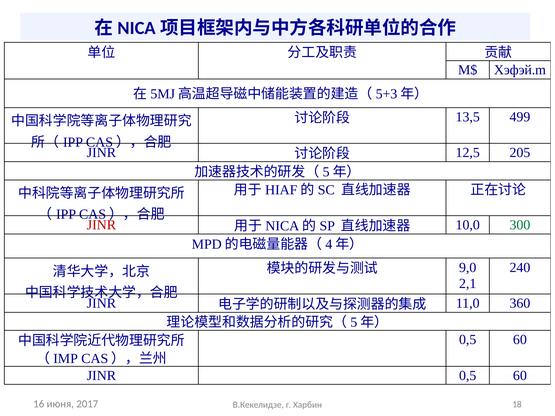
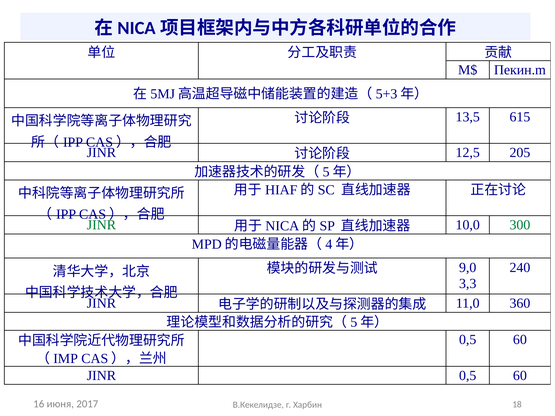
Хэфэй.m: Хэфэй.m -> Пекин.m
499: 499 -> 615
JINR at (101, 225) colour: red -> green
2,1: 2,1 -> 3,3
